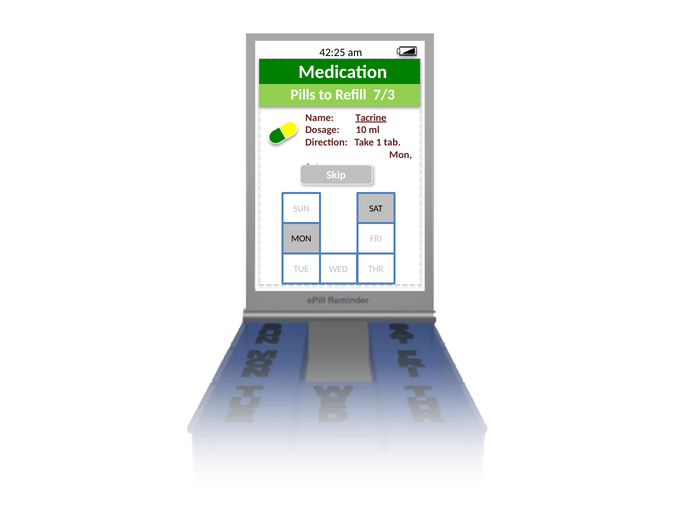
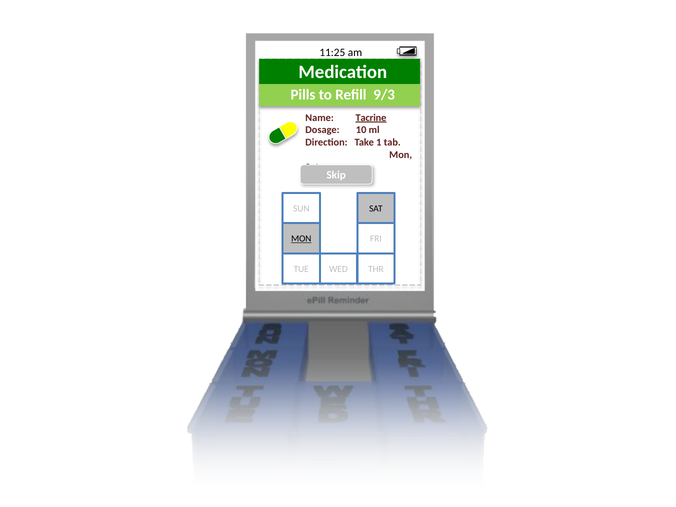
42:25: 42:25 -> 11:25
7/3: 7/3 -> 9/3
MON at (301, 239) underline: none -> present
